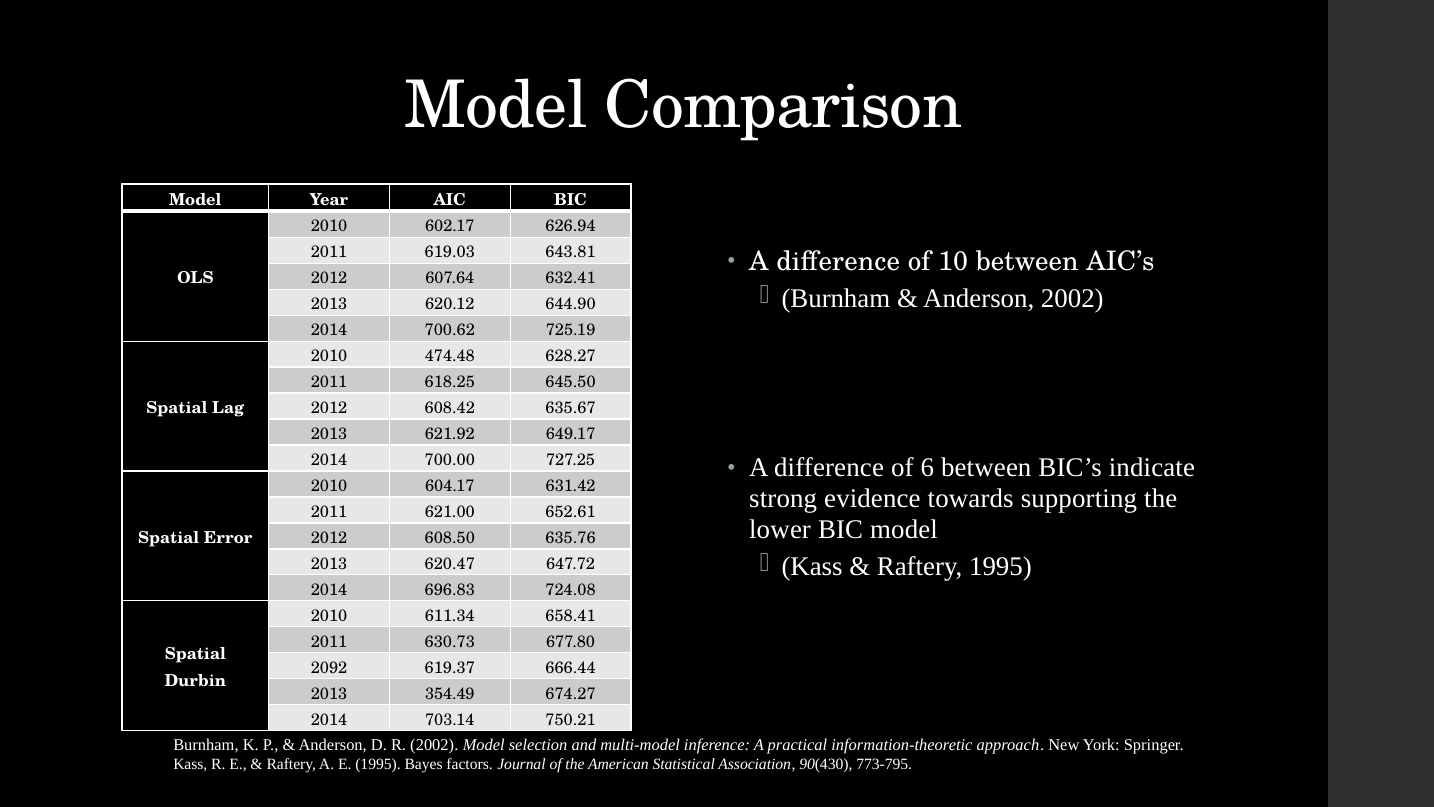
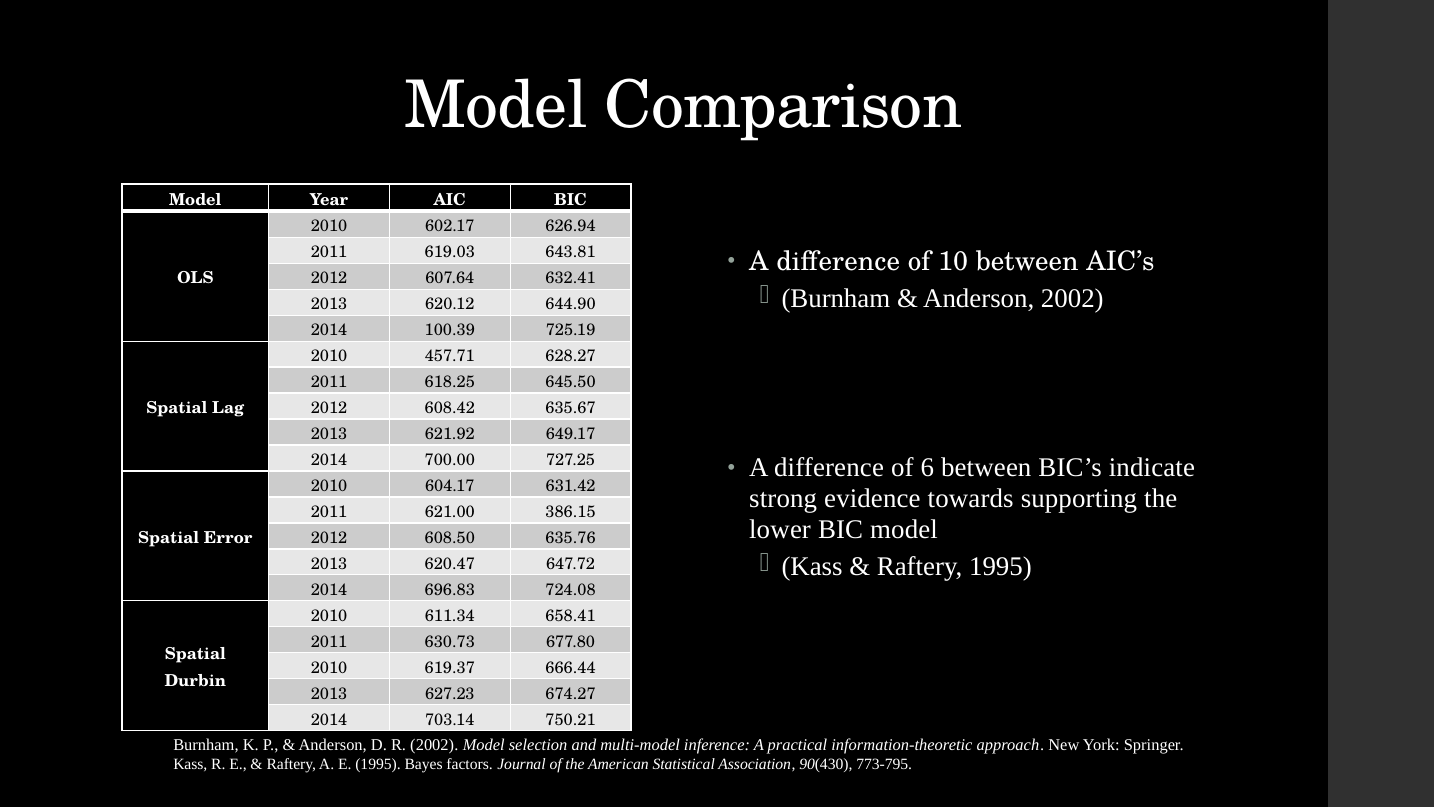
700.62: 700.62 -> 100.39
474.48: 474.48 -> 457.71
652.61: 652.61 -> 386.15
2092 at (329, 667): 2092 -> 2010
354.49: 354.49 -> 627.23
